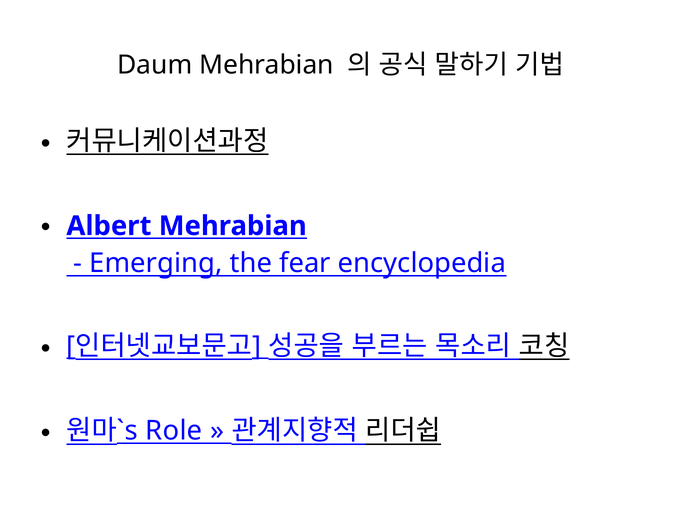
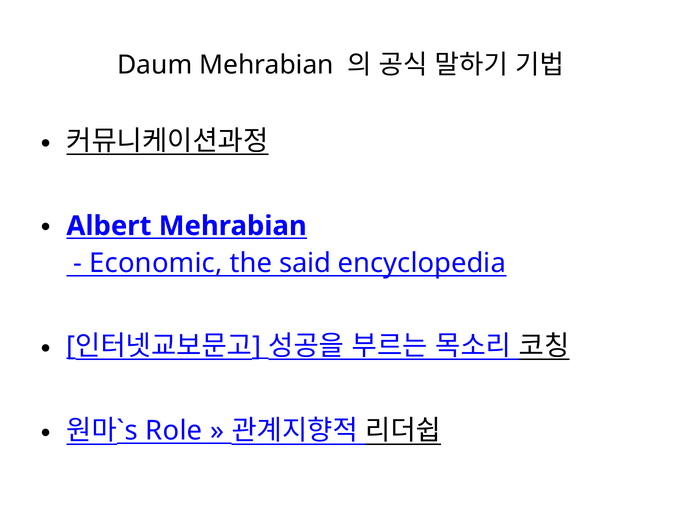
Emerging: Emerging -> Economic
fear: fear -> said
